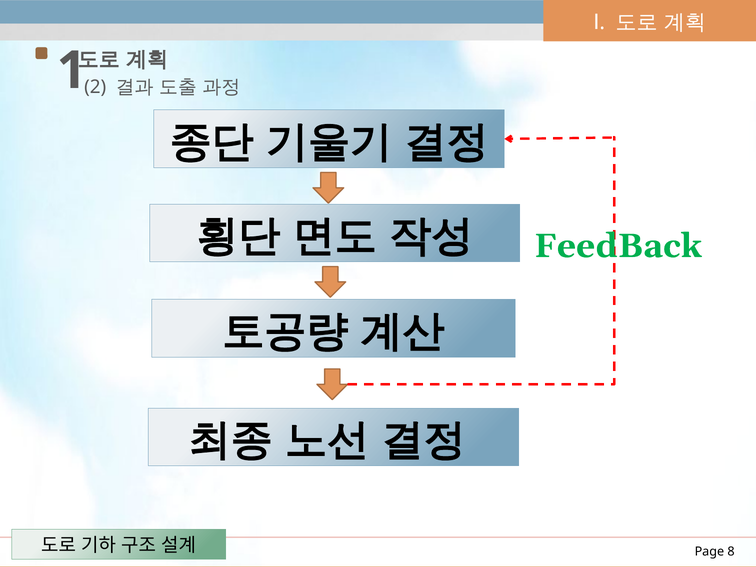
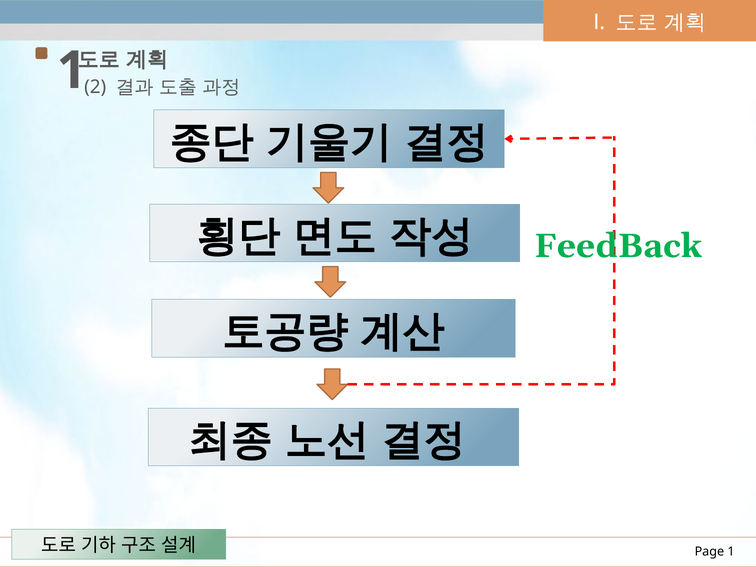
Page 8: 8 -> 1
